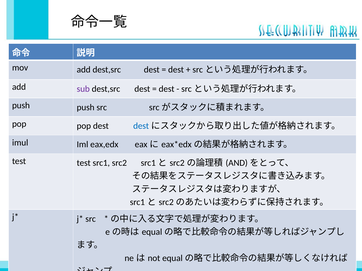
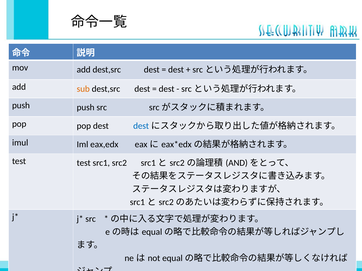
sub colour: purple -> orange
